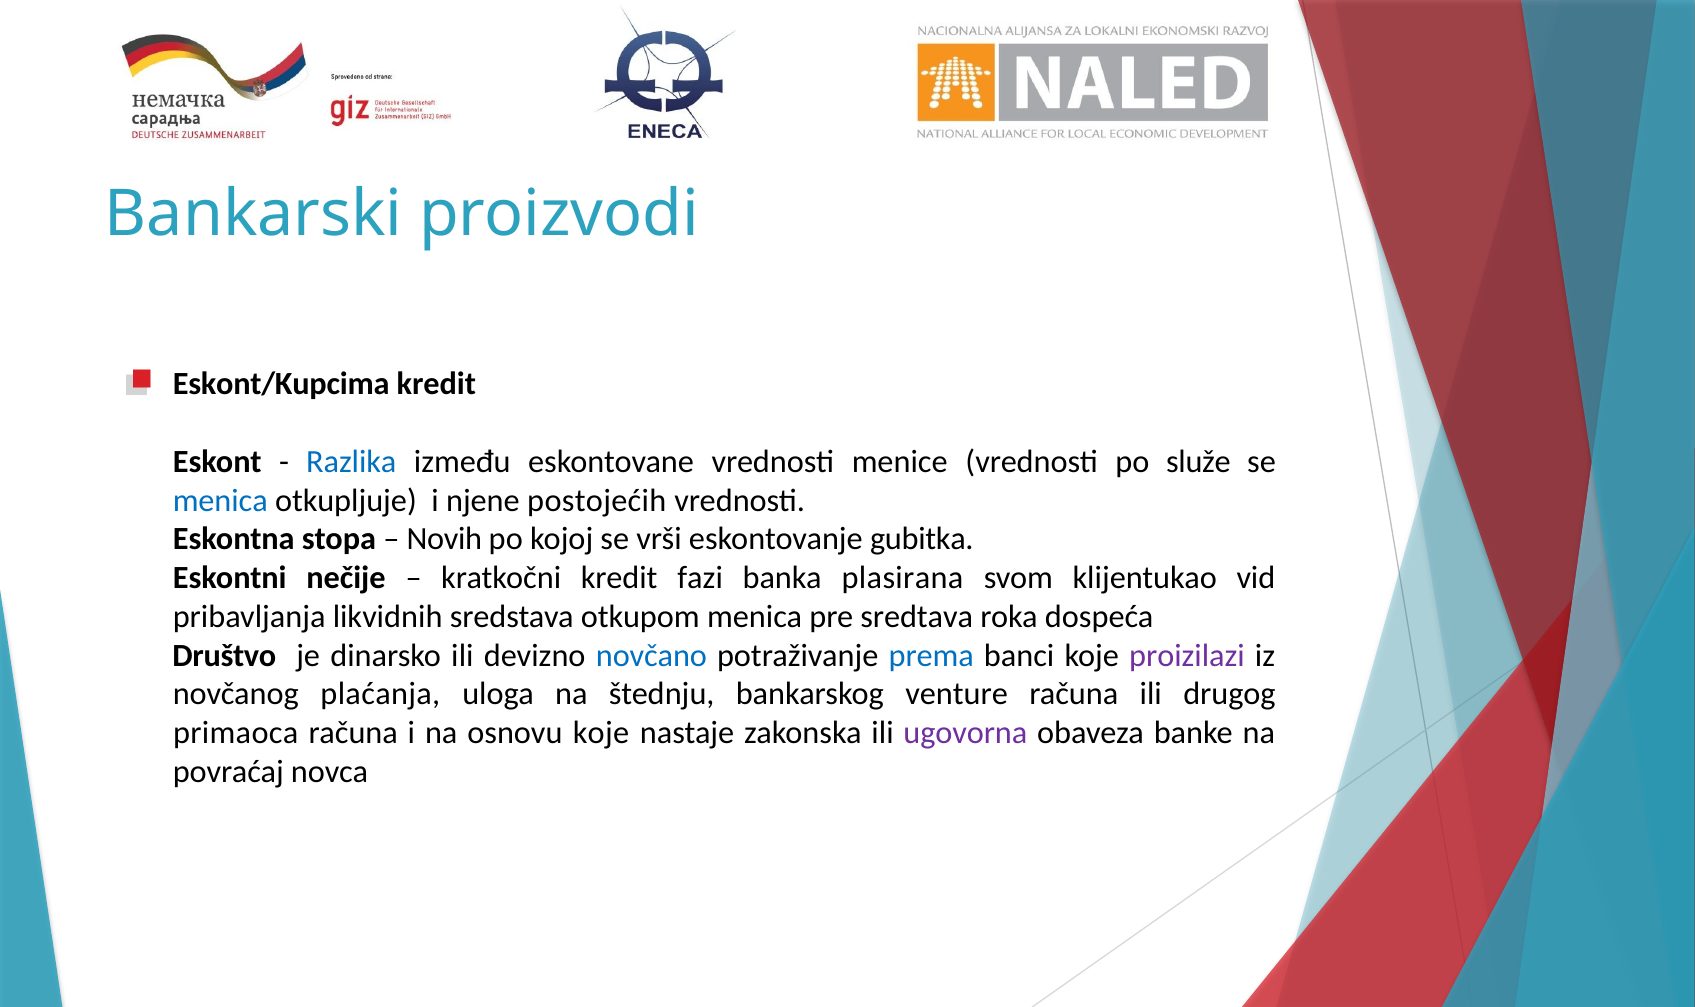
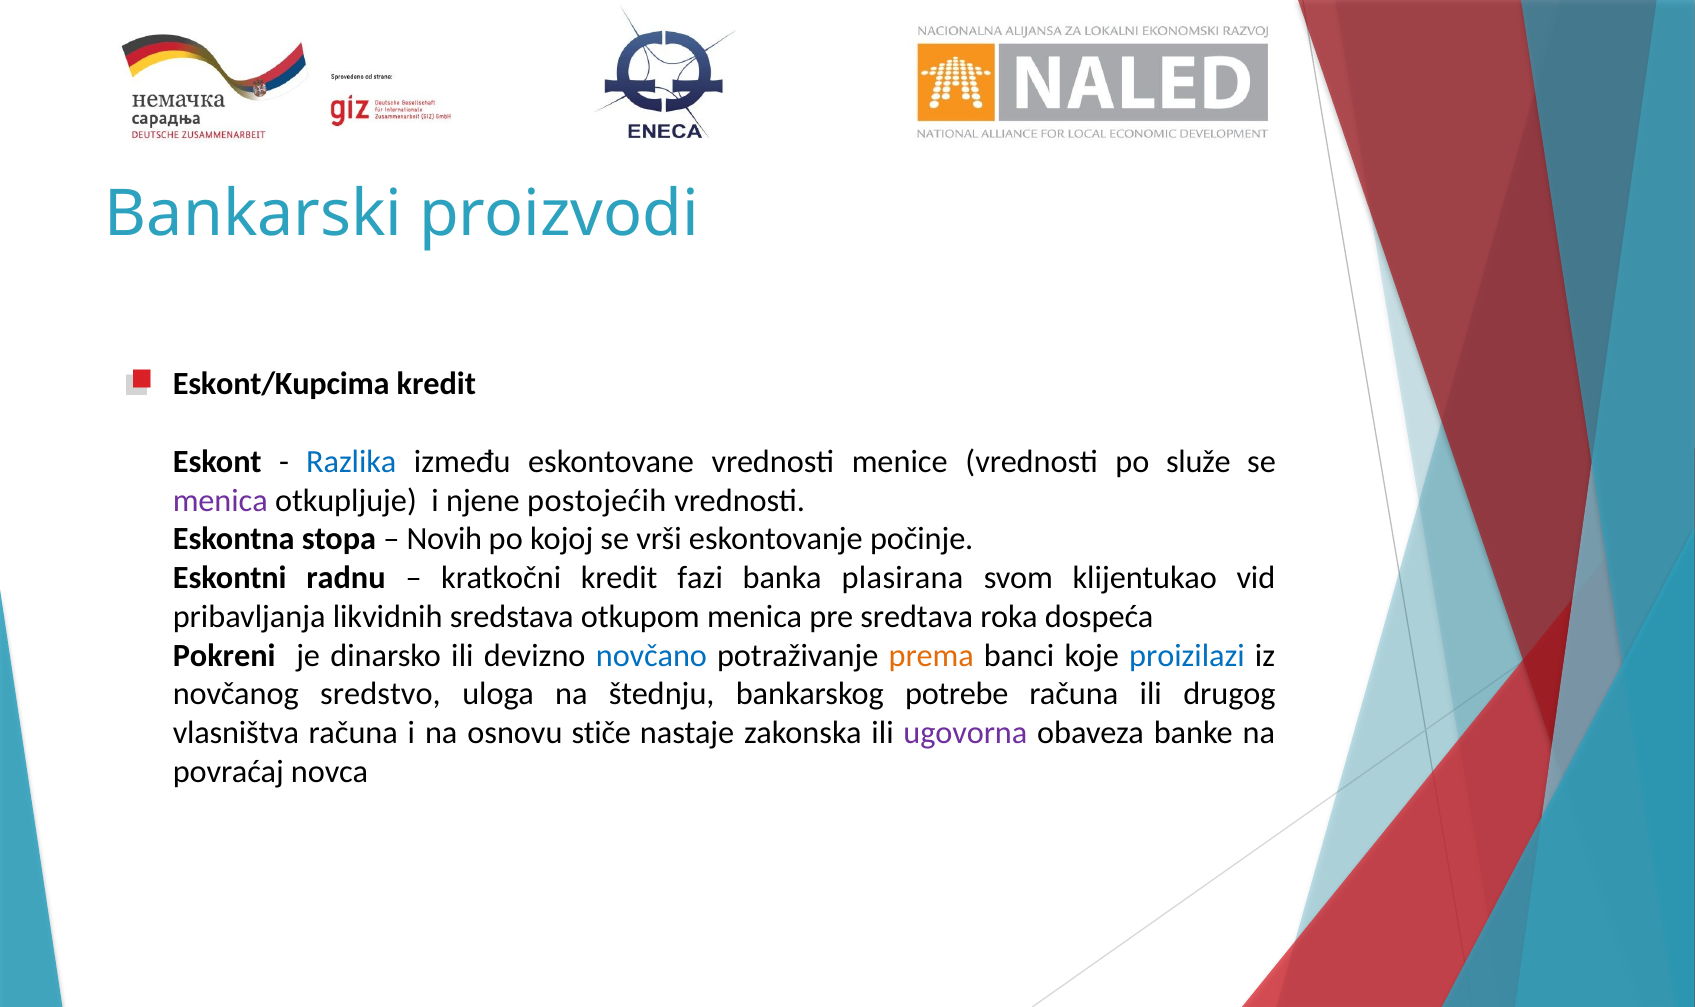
menica at (220, 501) colour: blue -> purple
gubitka: gubitka -> počinje
nečije: nečije -> radnu
Društvo: Društvo -> Pokreni
prema colour: blue -> orange
proizilazi colour: purple -> blue
plaćanja: plaćanja -> sredstvo
venture: venture -> potrebe
primaoca: primaoca -> vlasništva
osnovu koje: koje -> stiče
